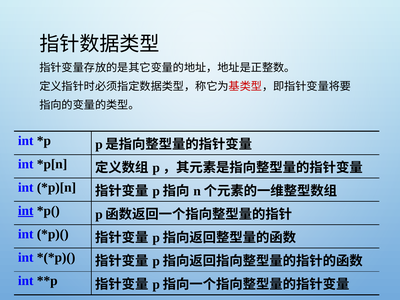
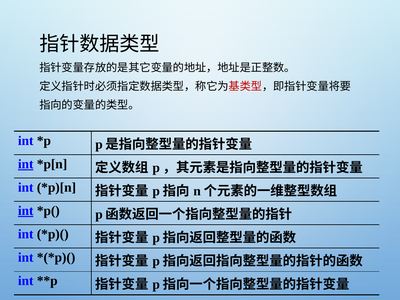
int at (26, 164) underline: none -> present
